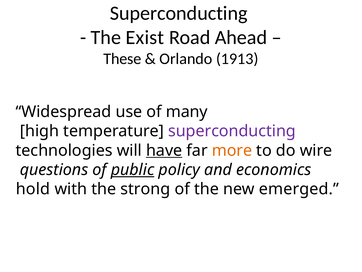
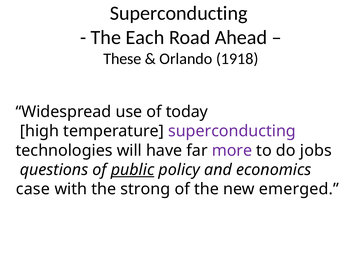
Exist: Exist -> Each
1913: 1913 -> 1918
many: many -> today
have underline: present -> none
more colour: orange -> purple
wire: wire -> jobs
hold: hold -> case
